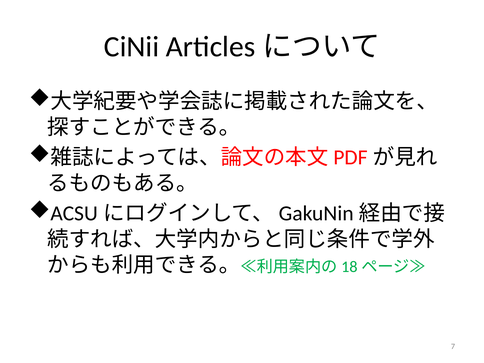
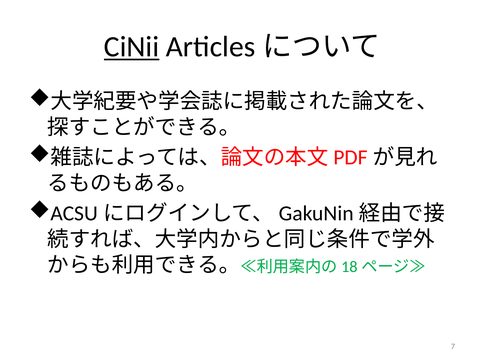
CiNii underline: none -> present
